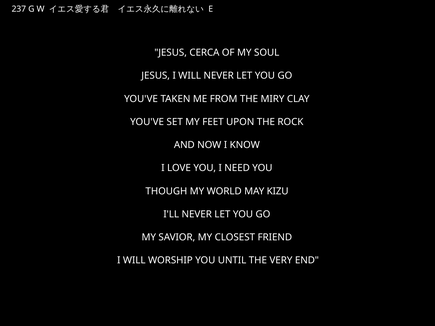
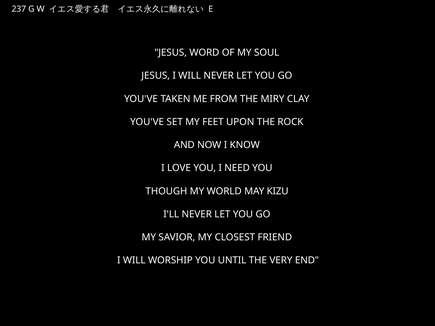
CERCA: CERCA -> WORD
